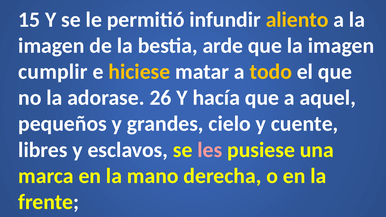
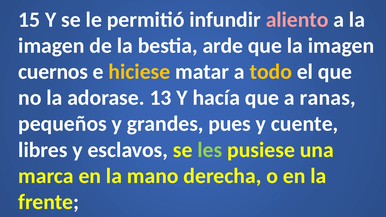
aliento colour: yellow -> pink
cumplir: cumplir -> cuernos
26: 26 -> 13
aquel: aquel -> ranas
cielo: cielo -> pues
les colour: pink -> light green
